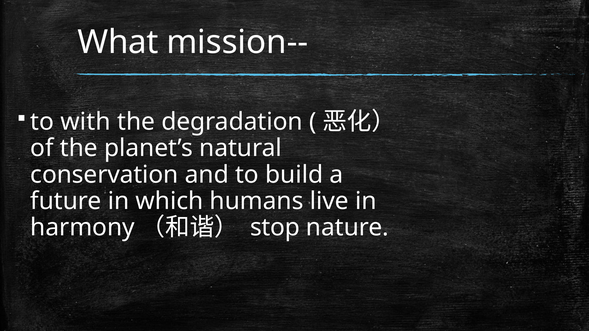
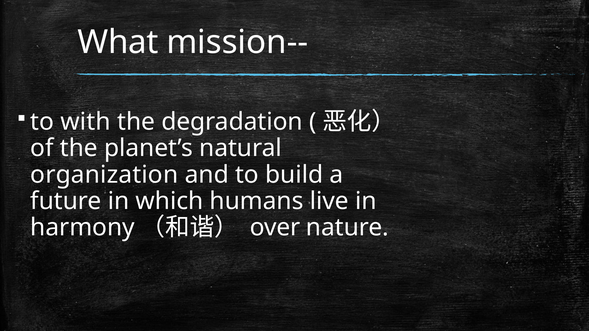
conservation: conservation -> organization
stop: stop -> over
